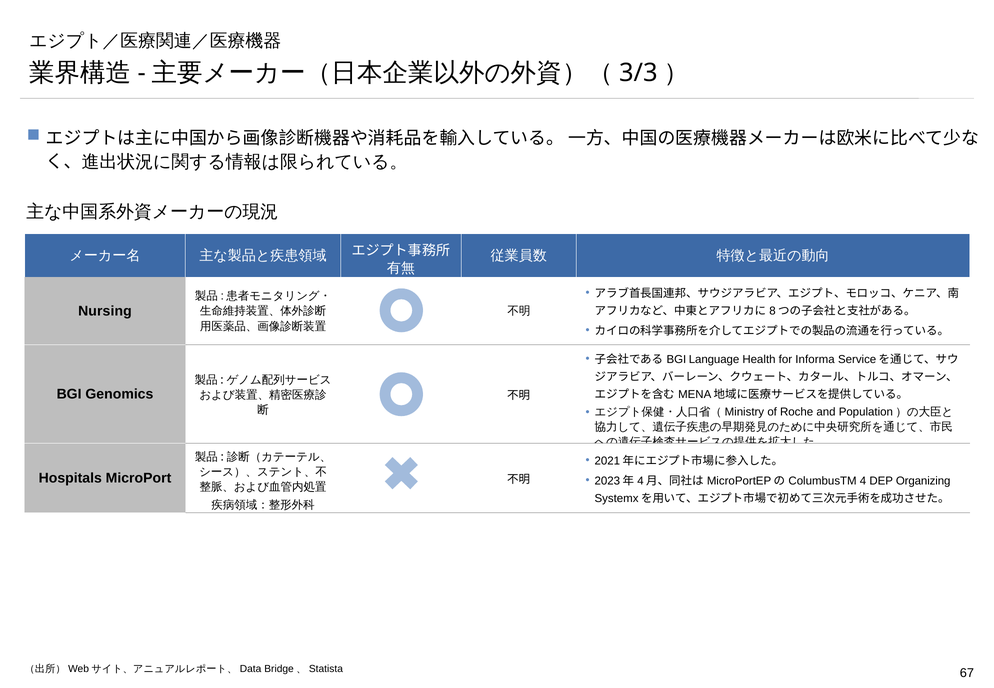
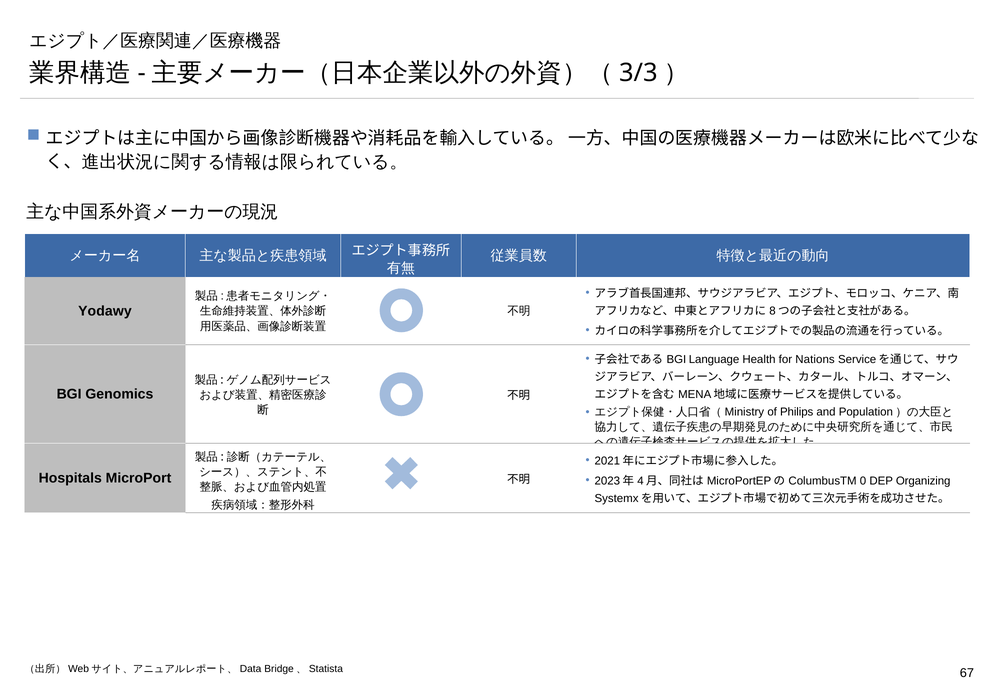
Nursing: Nursing -> Yodawy
Informa: Informa -> Nations
Roche: Roche -> Philips
4: 4 -> 0
